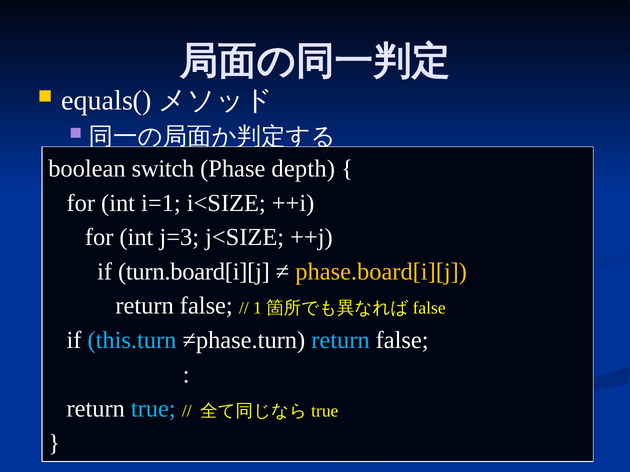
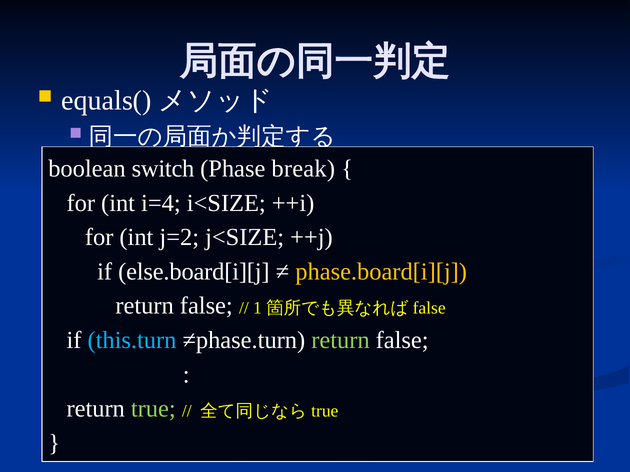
depth: depth -> break
i=1: i=1 -> i=4
j=3: j=3 -> j=2
turn.board[i][j: turn.board[i][j -> else.board[i][j
return at (340, 341) colour: light blue -> light green
true colour: light blue -> light green
